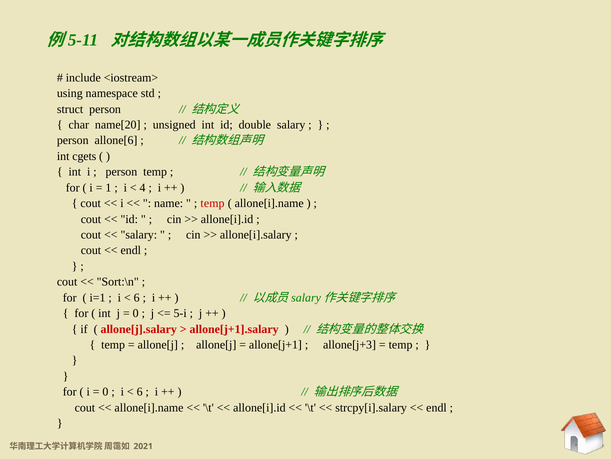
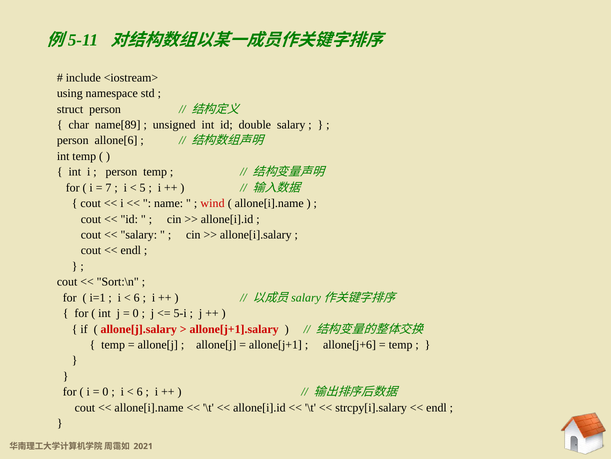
name[20: name[20 -> name[89
int cgets: cgets -> temp
1: 1 -> 7
4: 4 -> 5
temp at (213, 203): temp -> wind
allone[j+3: allone[j+3 -> allone[j+6
